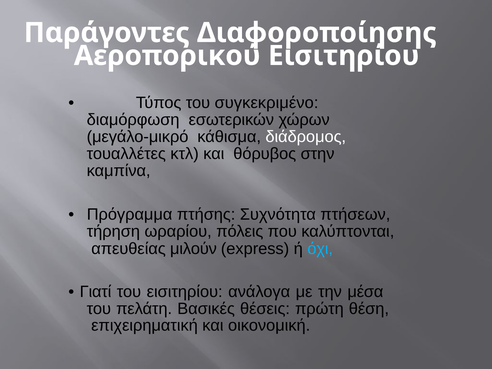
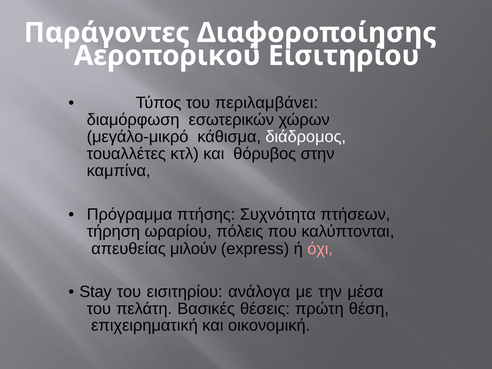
συγκεκριμένο: συγκεκριμένο -> περιλαμβάνει
όχι colour: light blue -> pink
Γιατί: Γιατί -> Stay
